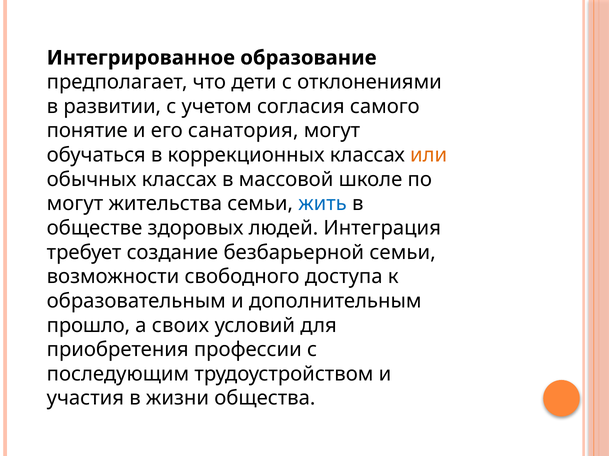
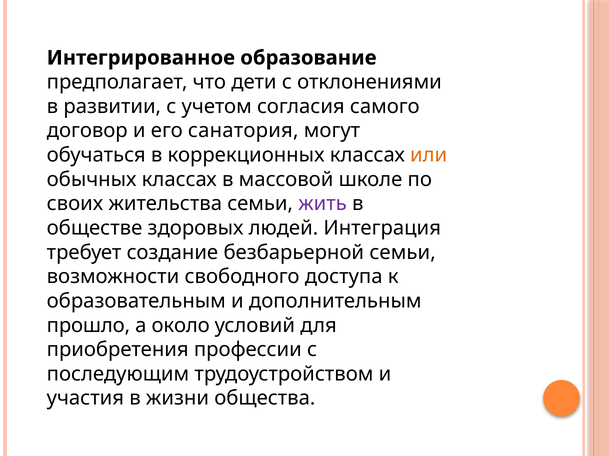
понятие: понятие -> договор
могут at (75, 204): могут -> своих
жить colour: blue -> purple
своих: своих -> около
